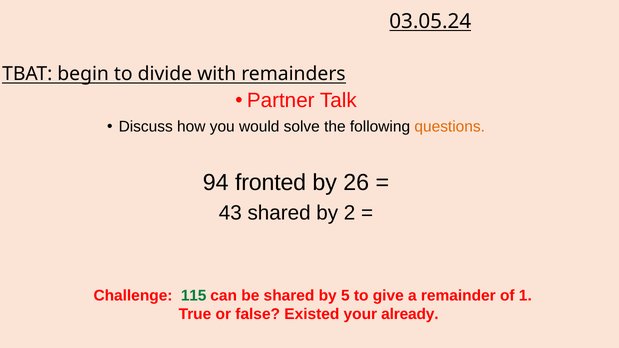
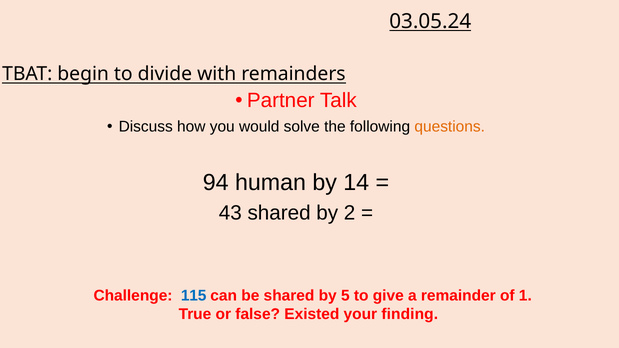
fronted: fronted -> human
26: 26 -> 14
115 colour: green -> blue
already: already -> finding
